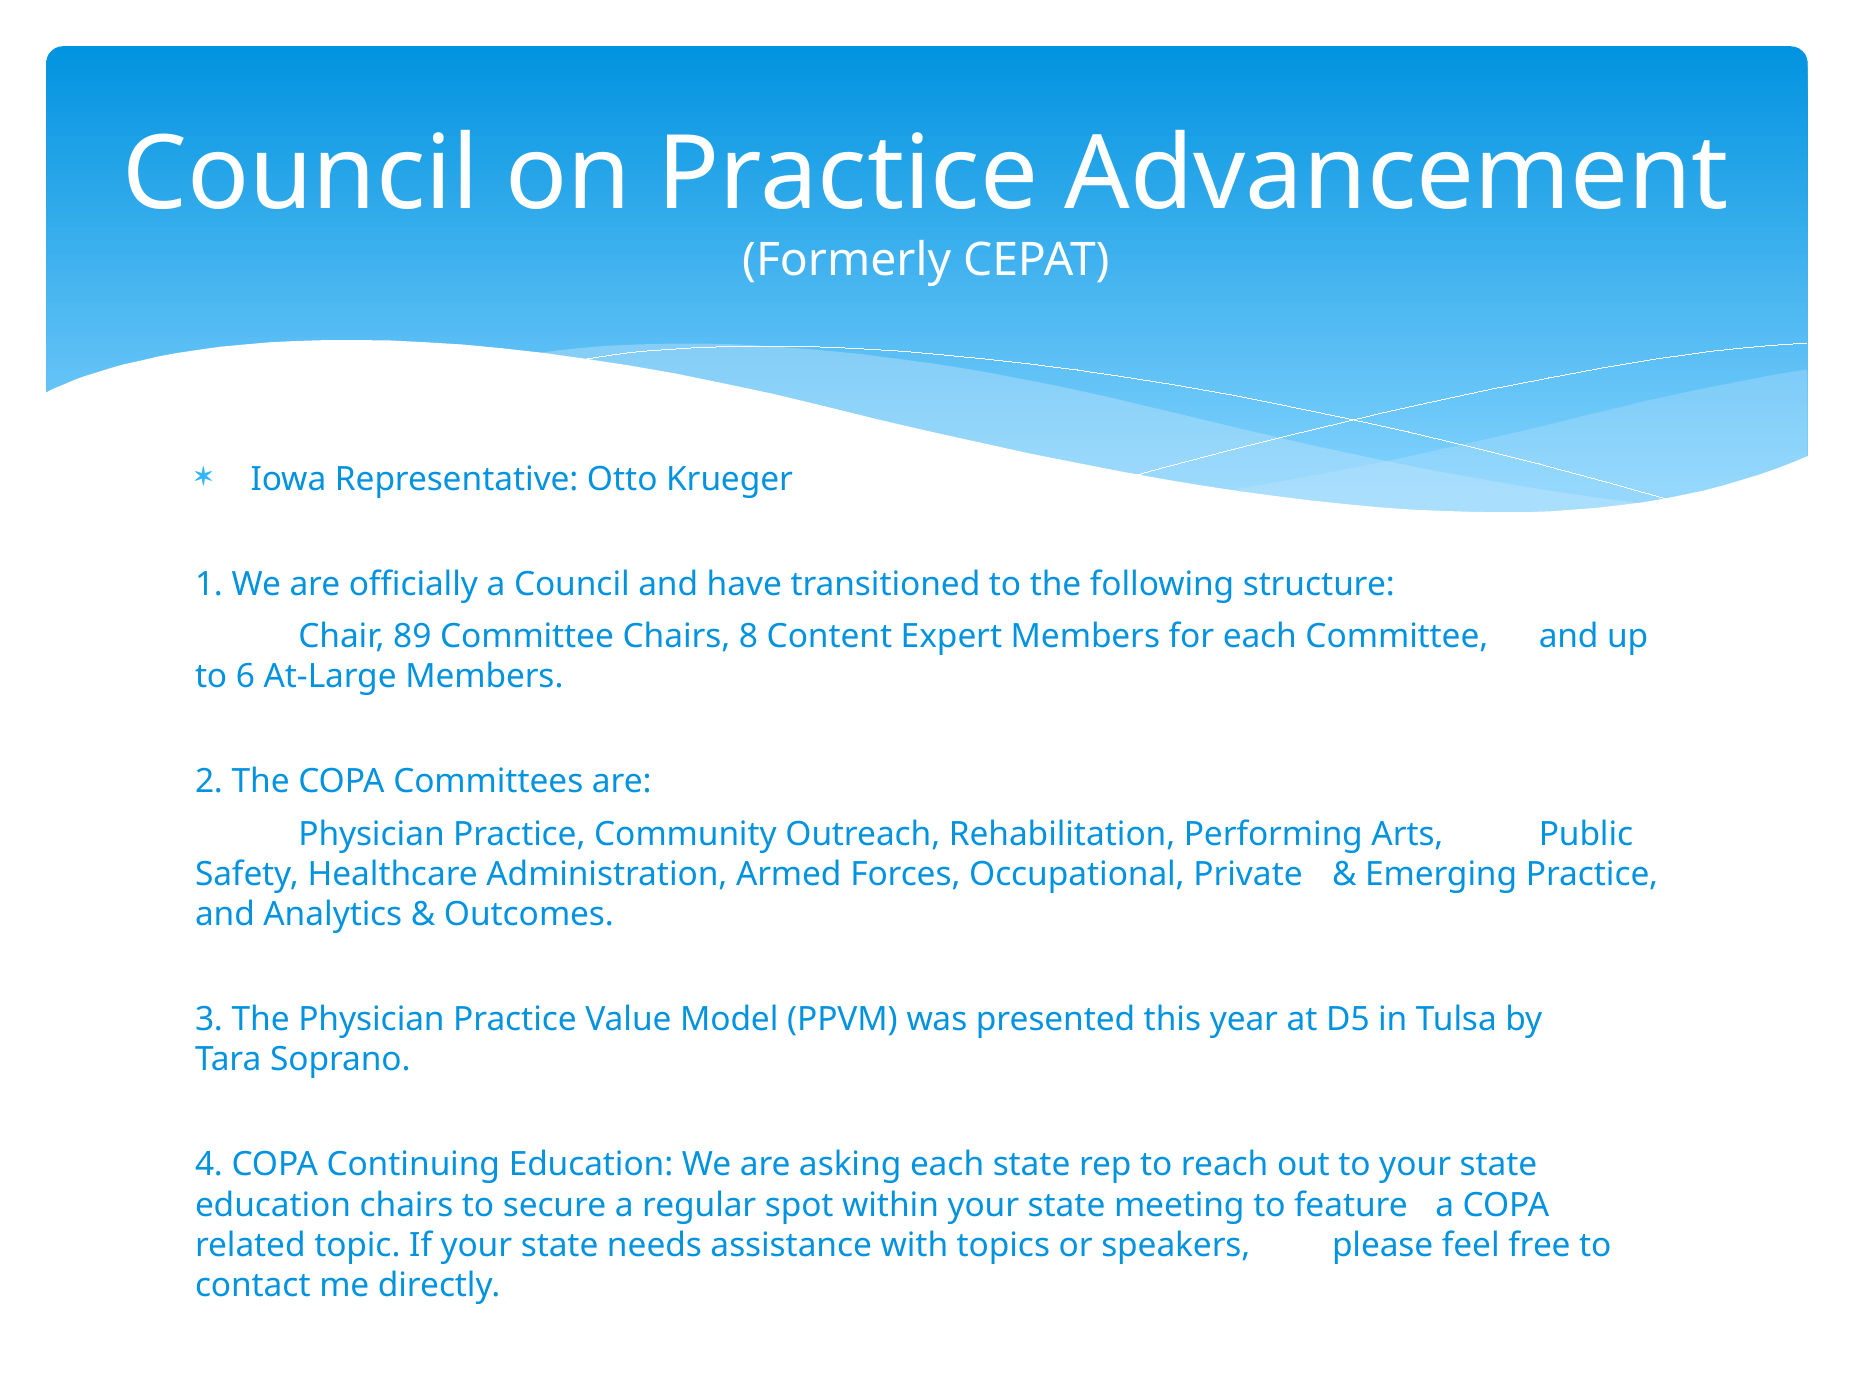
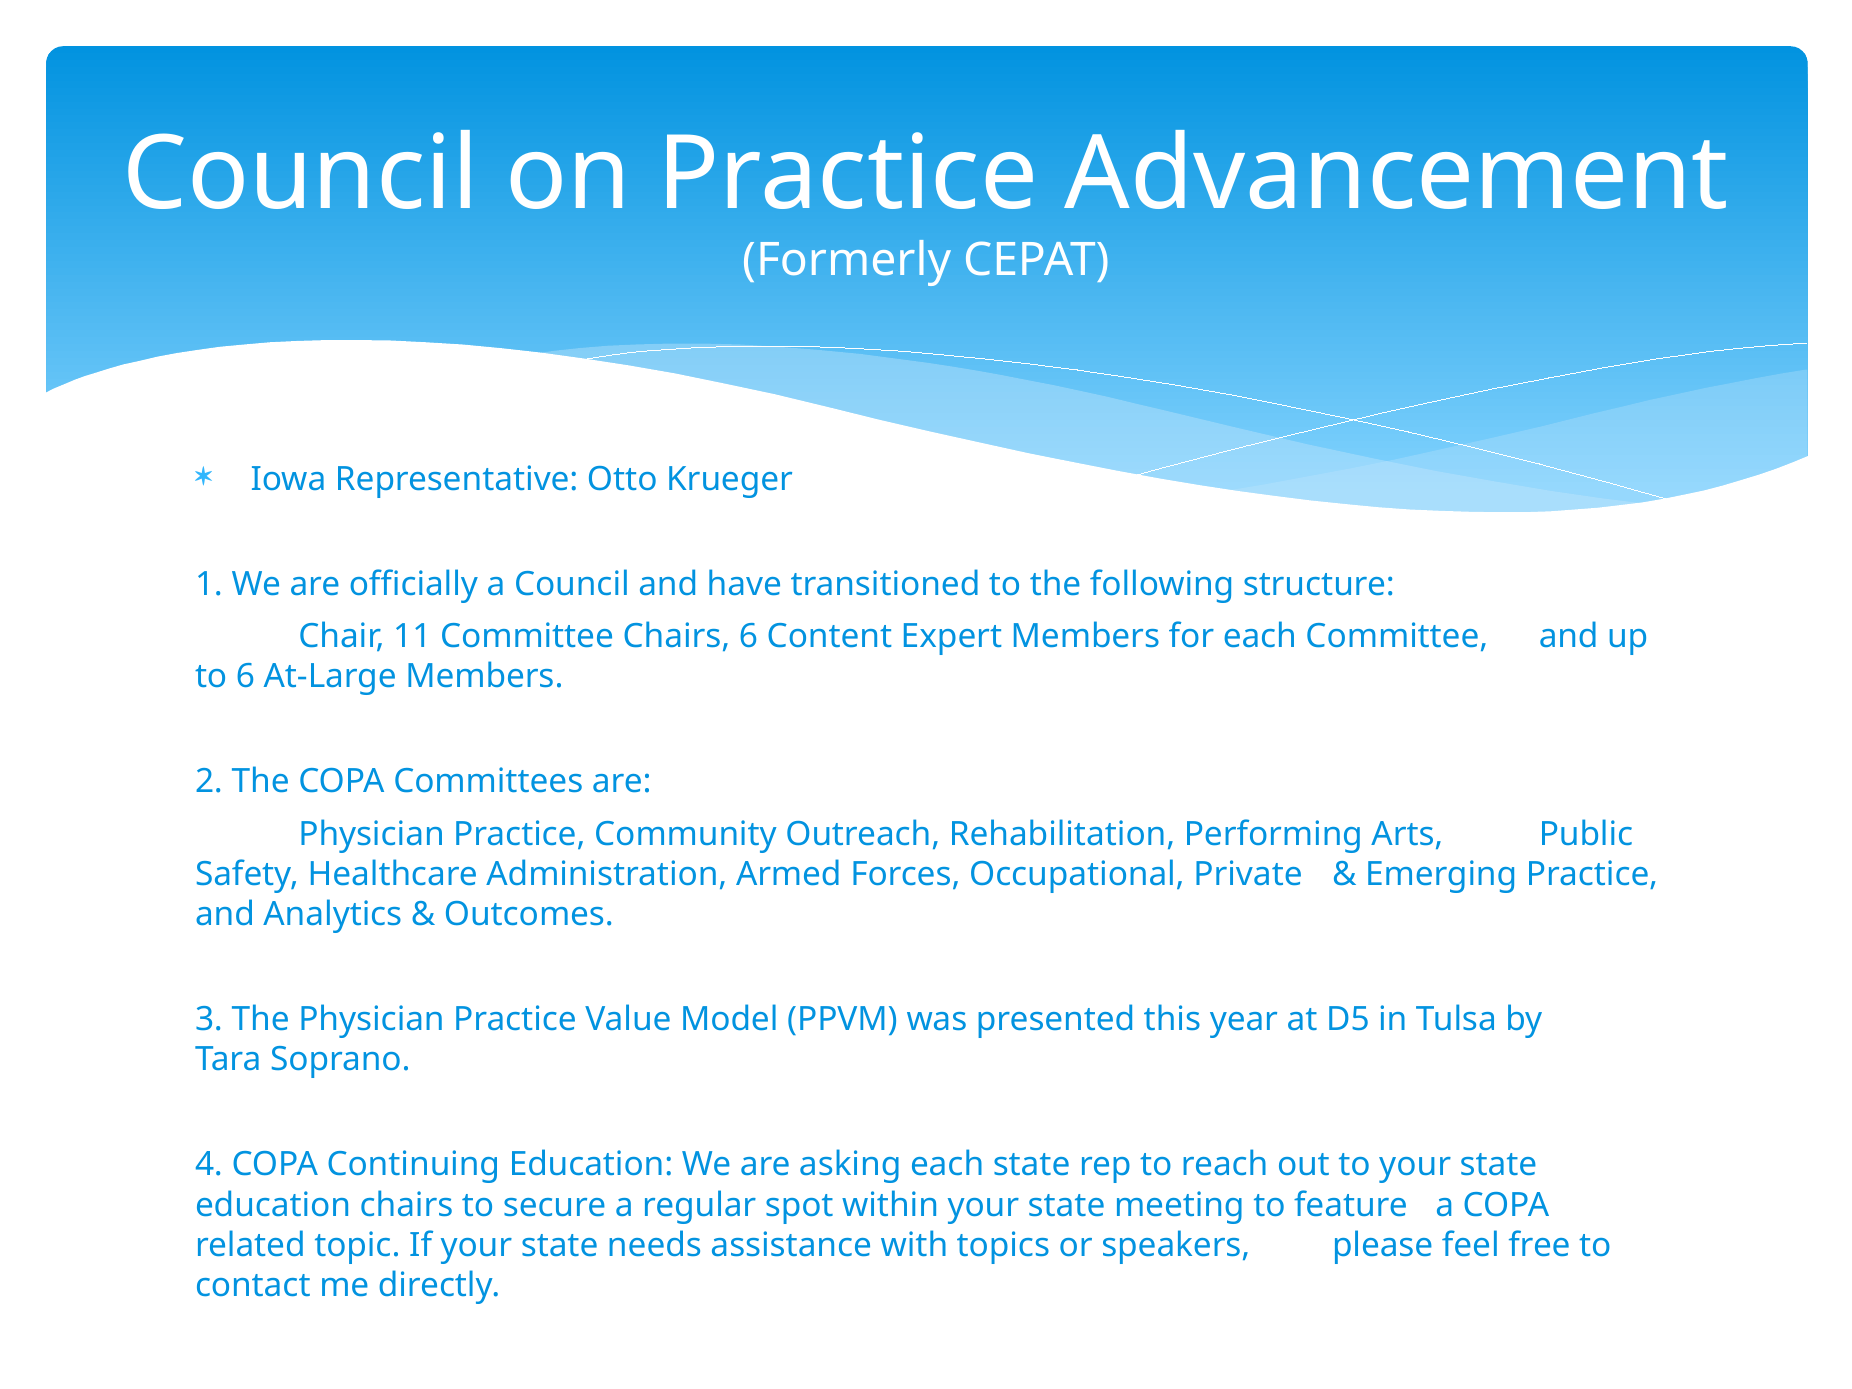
89: 89 -> 11
Chairs 8: 8 -> 6
